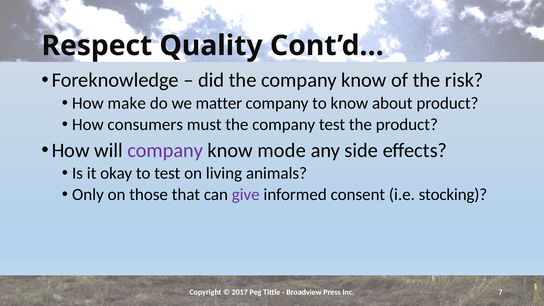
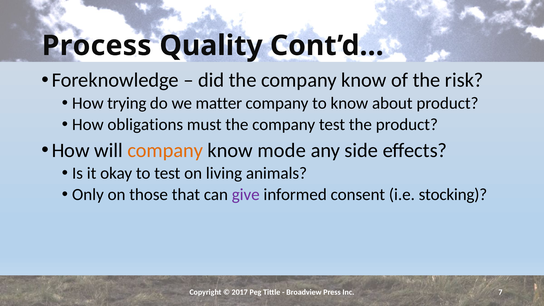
Respect: Respect -> Process
make: make -> trying
consumers: consumers -> obligations
company at (165, 150) colour: purple -> orange
